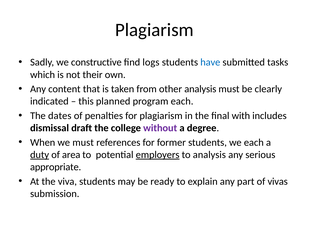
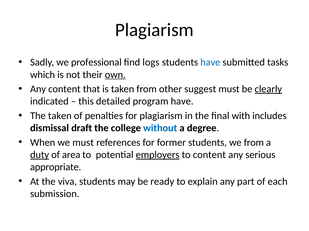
constructive: constructive -> professional
own underline: none -> present
other analysis: analysis -> suggest
clearly underline: none -> present
planned: planned -> detailed
program each: each -> have
The dates: dates -> taken
without colour: purple -> blue
we each: each -> from
to analysis: analysis -> content
vivas: vivas -> each
